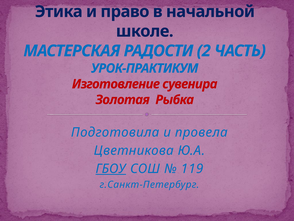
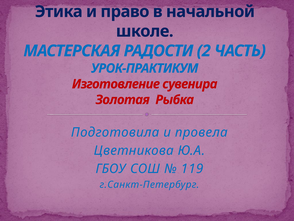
ГБОУ underline: present -> none
